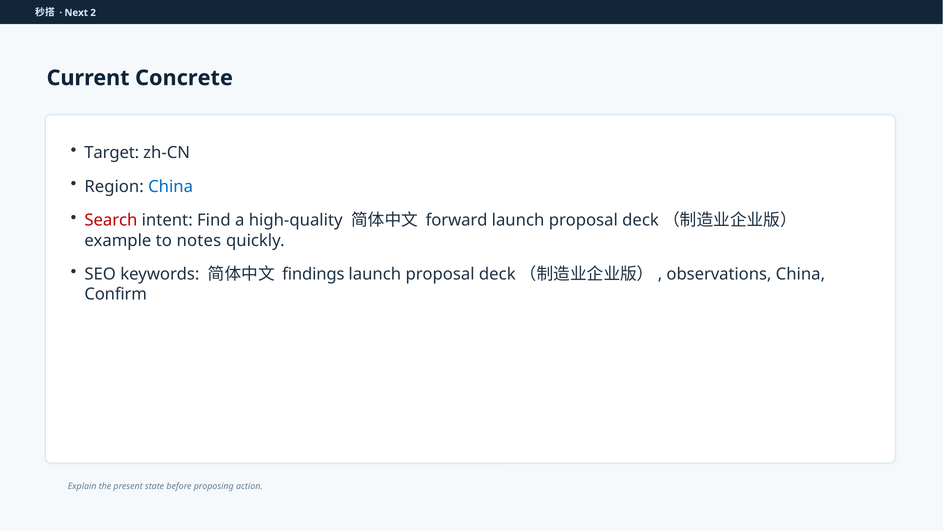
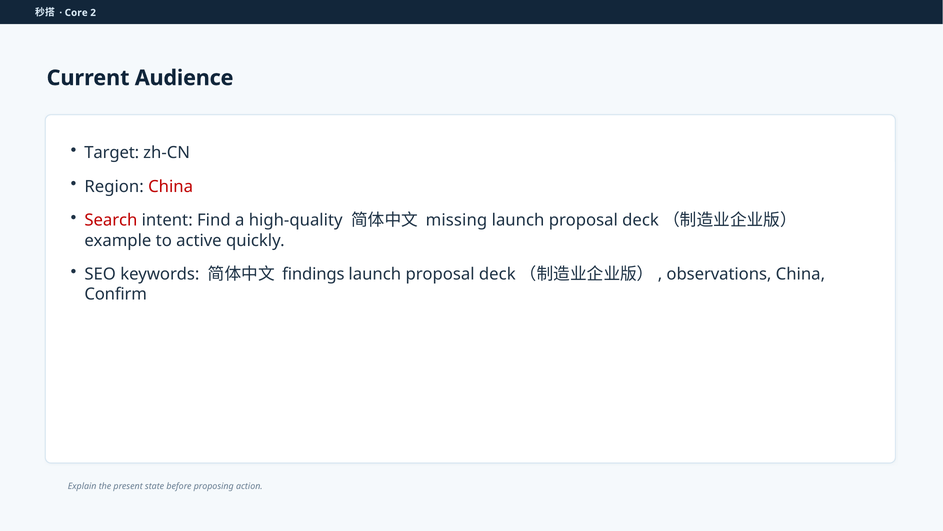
Next: Next -> Core
Concrete: Concrete -> Audience
China at (171, 186) colour: blue -> red
forward: forward -> missing
notes: notes -> active
